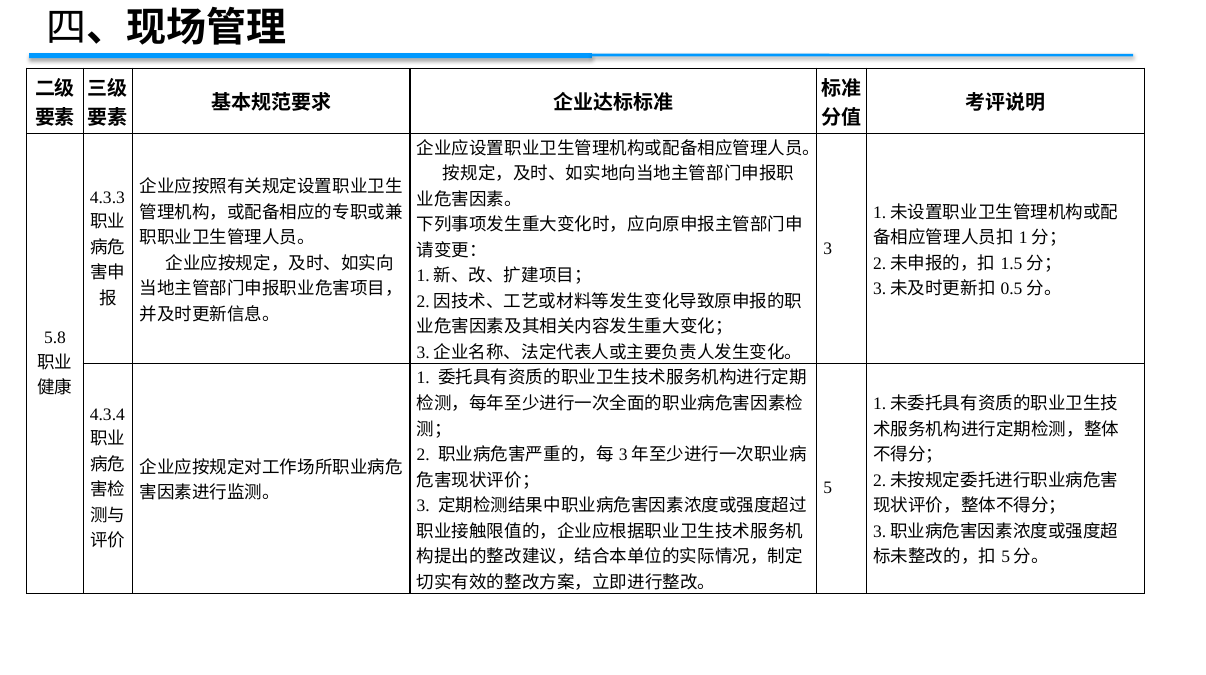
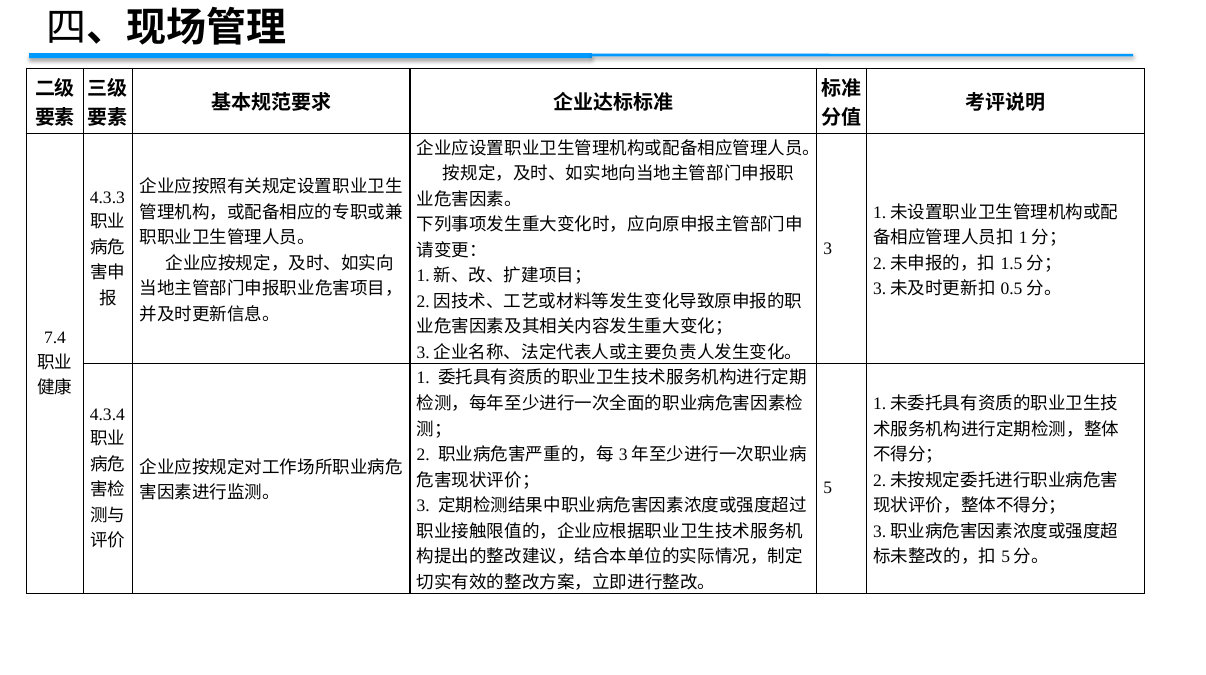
5.8: 5.8 -> 7.4
